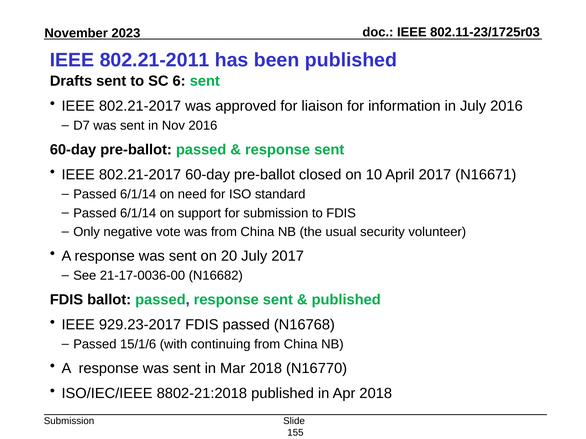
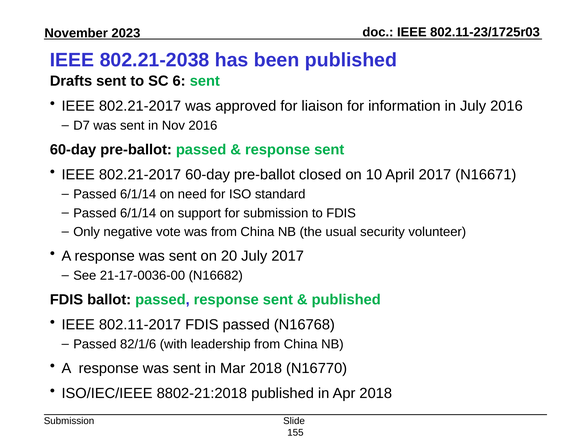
802.21-2011: 802.21-2011 -> 802.21-2038
929.23-2017: 929.23-2017 -> 802.11-2017
15/1/6: 15/1/6 -> 82/1/6
continuing: continuing -> leadership
